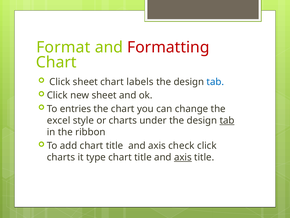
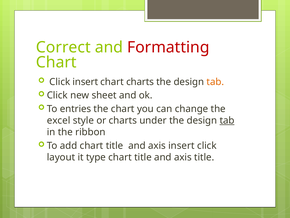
Format: Format -> Correct
Click sheet: sheet -> insert
chart labels: labels -> charts
tab at (215, 82) colour: blue -> orange
axis check: check -> insert
charts at (61, 157): charts -> layout
axis at (183, 157) underline: present -> none
